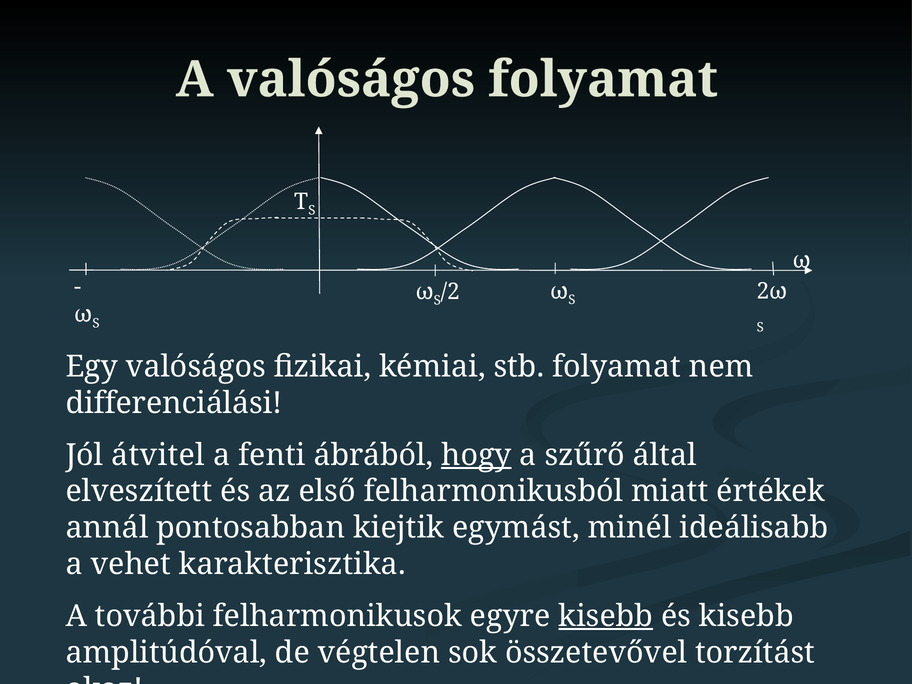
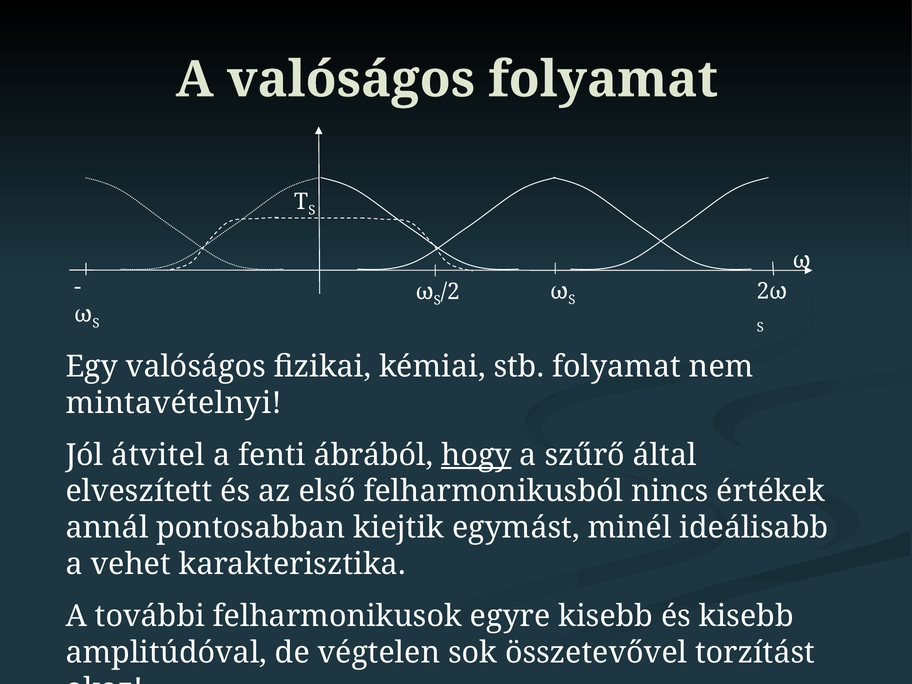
differenciálási: differenciálási -> mintavételnyi
miatt: miatt -> nincs
kisebb at (606, 616) underline: present -> none
